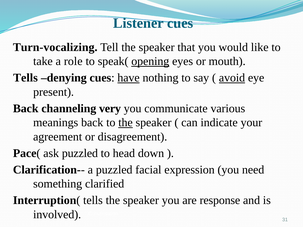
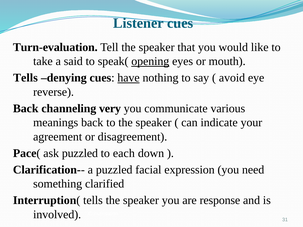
Turn-vocalizing: Turn-vocalizing -> Turn-evaluation
role: role -> said
avoid underline: present -> none
present: present -> reverse
the at (126, 123) underline: present -> none
head: head -> each
